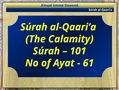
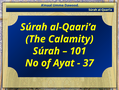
61: 61 -> 37
